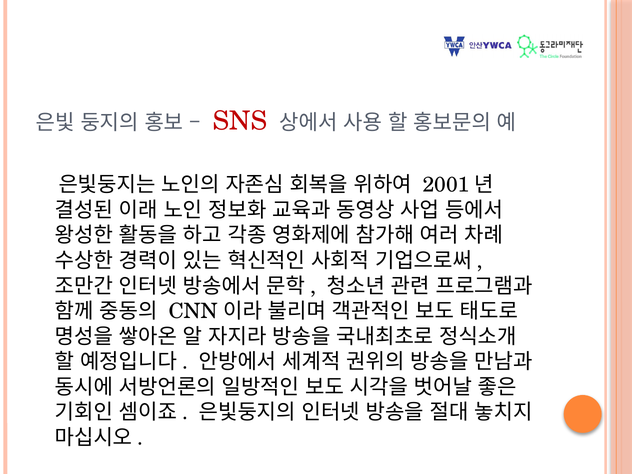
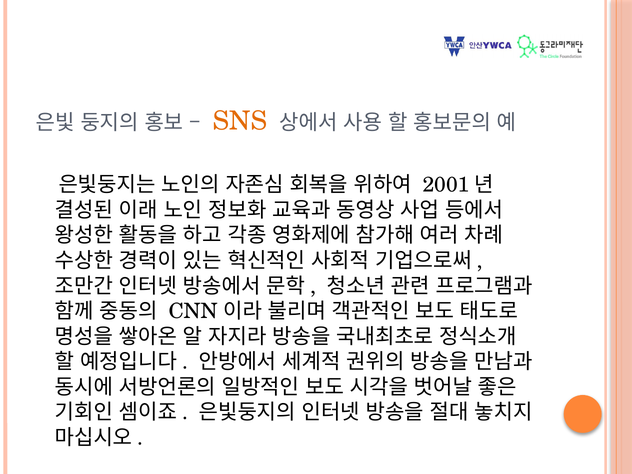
SNS colour: red -> orange
